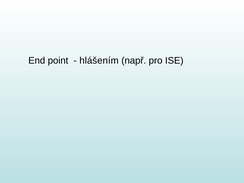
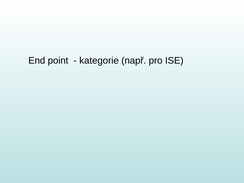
hlášením: hlášením -> kategorie
